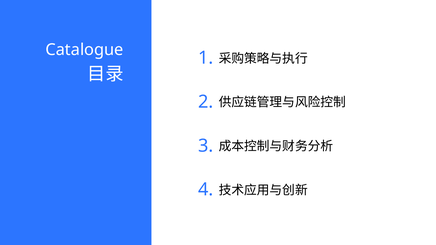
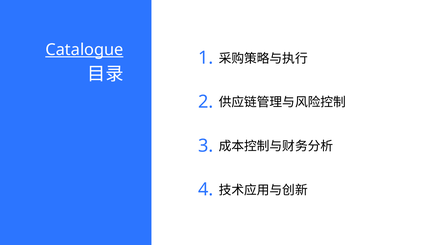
Catalogue underline: none -> present
